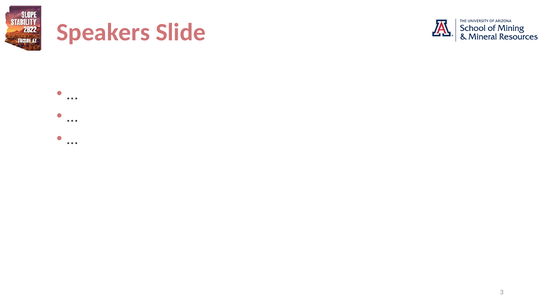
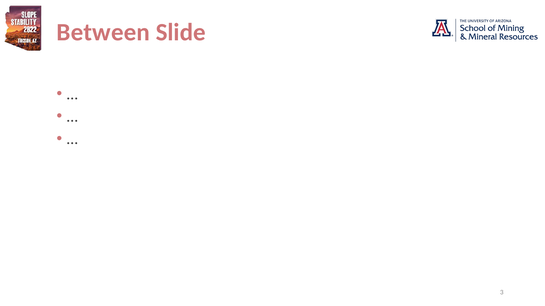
Speakers: Speakers -> Between
